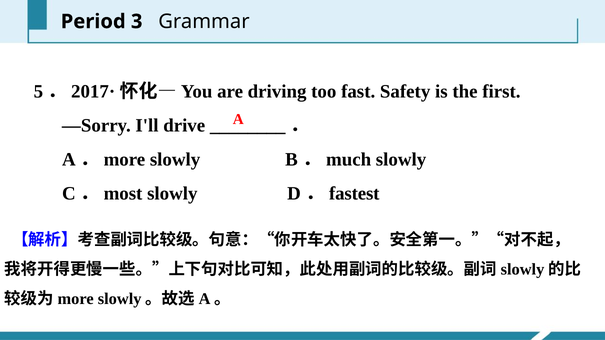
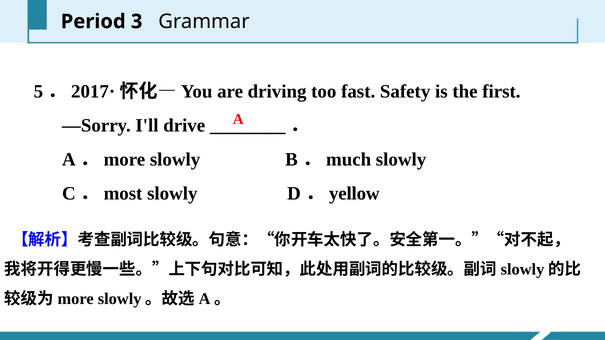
fastest: fastest -> yellow
